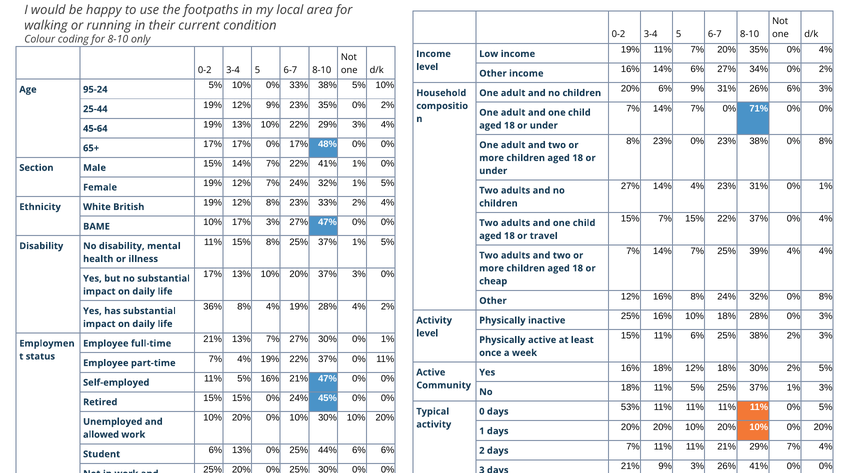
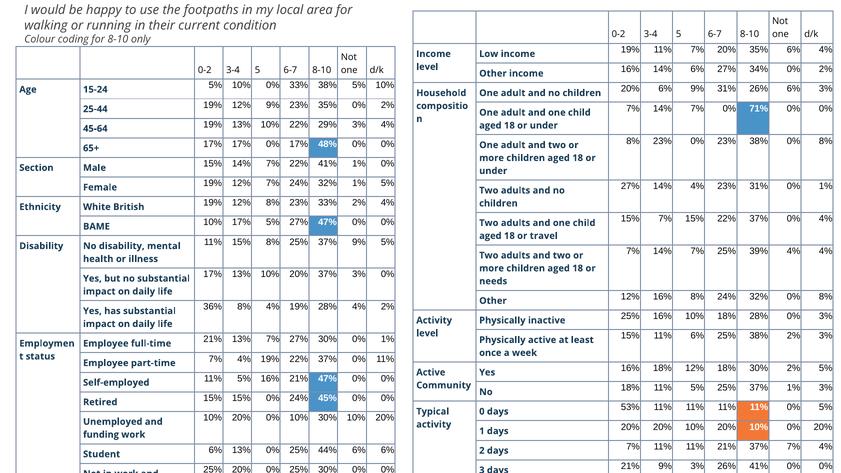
20% 35% 0%: 0% -> 6%
95-24: 95-24 -> 15-24
17% 3%: 3% -> 5%
8% 25% 37% 1%: 1% -> 9%
cheap: cheap -> needs
allowed: allowed -> funding
21% 29%: 29% -> 37%
